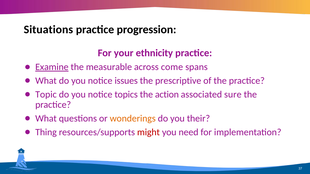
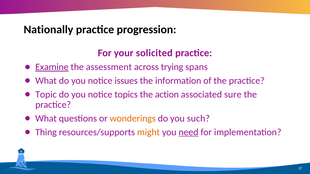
Situations: Situations -> Nationally
ethnicity: ethnicity -> solicited
measurable: measurable -> assessment
come: come -> trying
prescriptive: prescriptive -> information
their: their -> such
might colour: red -> orange
need underline: none -> present
